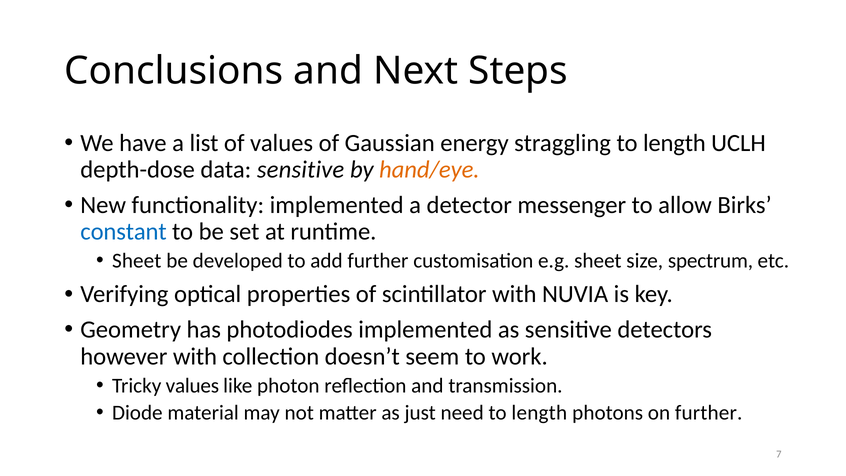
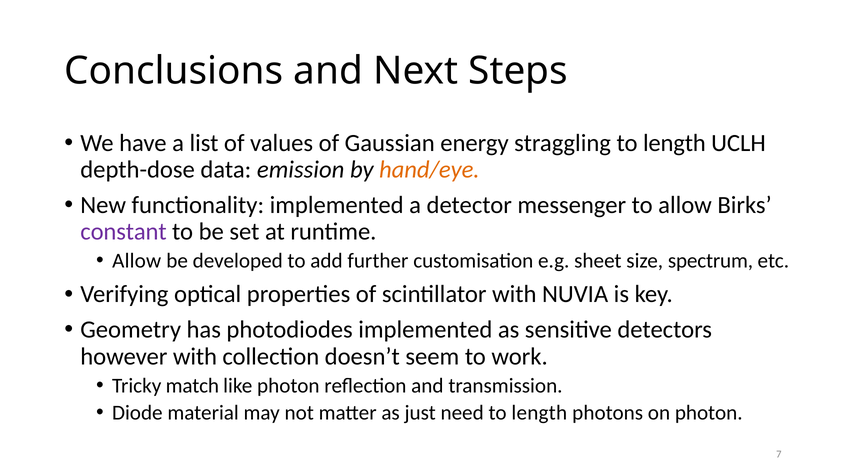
data sensitive: sensitive -> emission
constant colour: blue -> purple
Sheet at (137, 261): Sheet -> Allow
Tricky values: values -> match
on further: further -> photon
